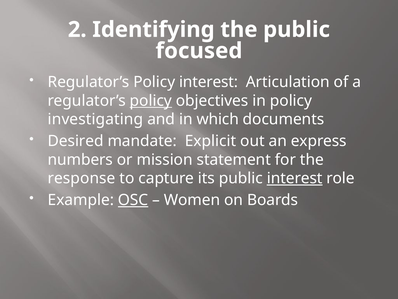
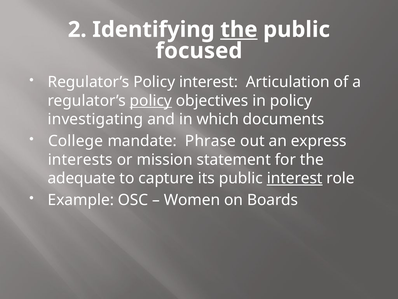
the at (239, 30) underline: none -> present
Desired: Desired -> College
Explicit: Explicit -> Phrase
numbers: numbers -> interests
response: response -> adequate
OSC underline: present -> none
